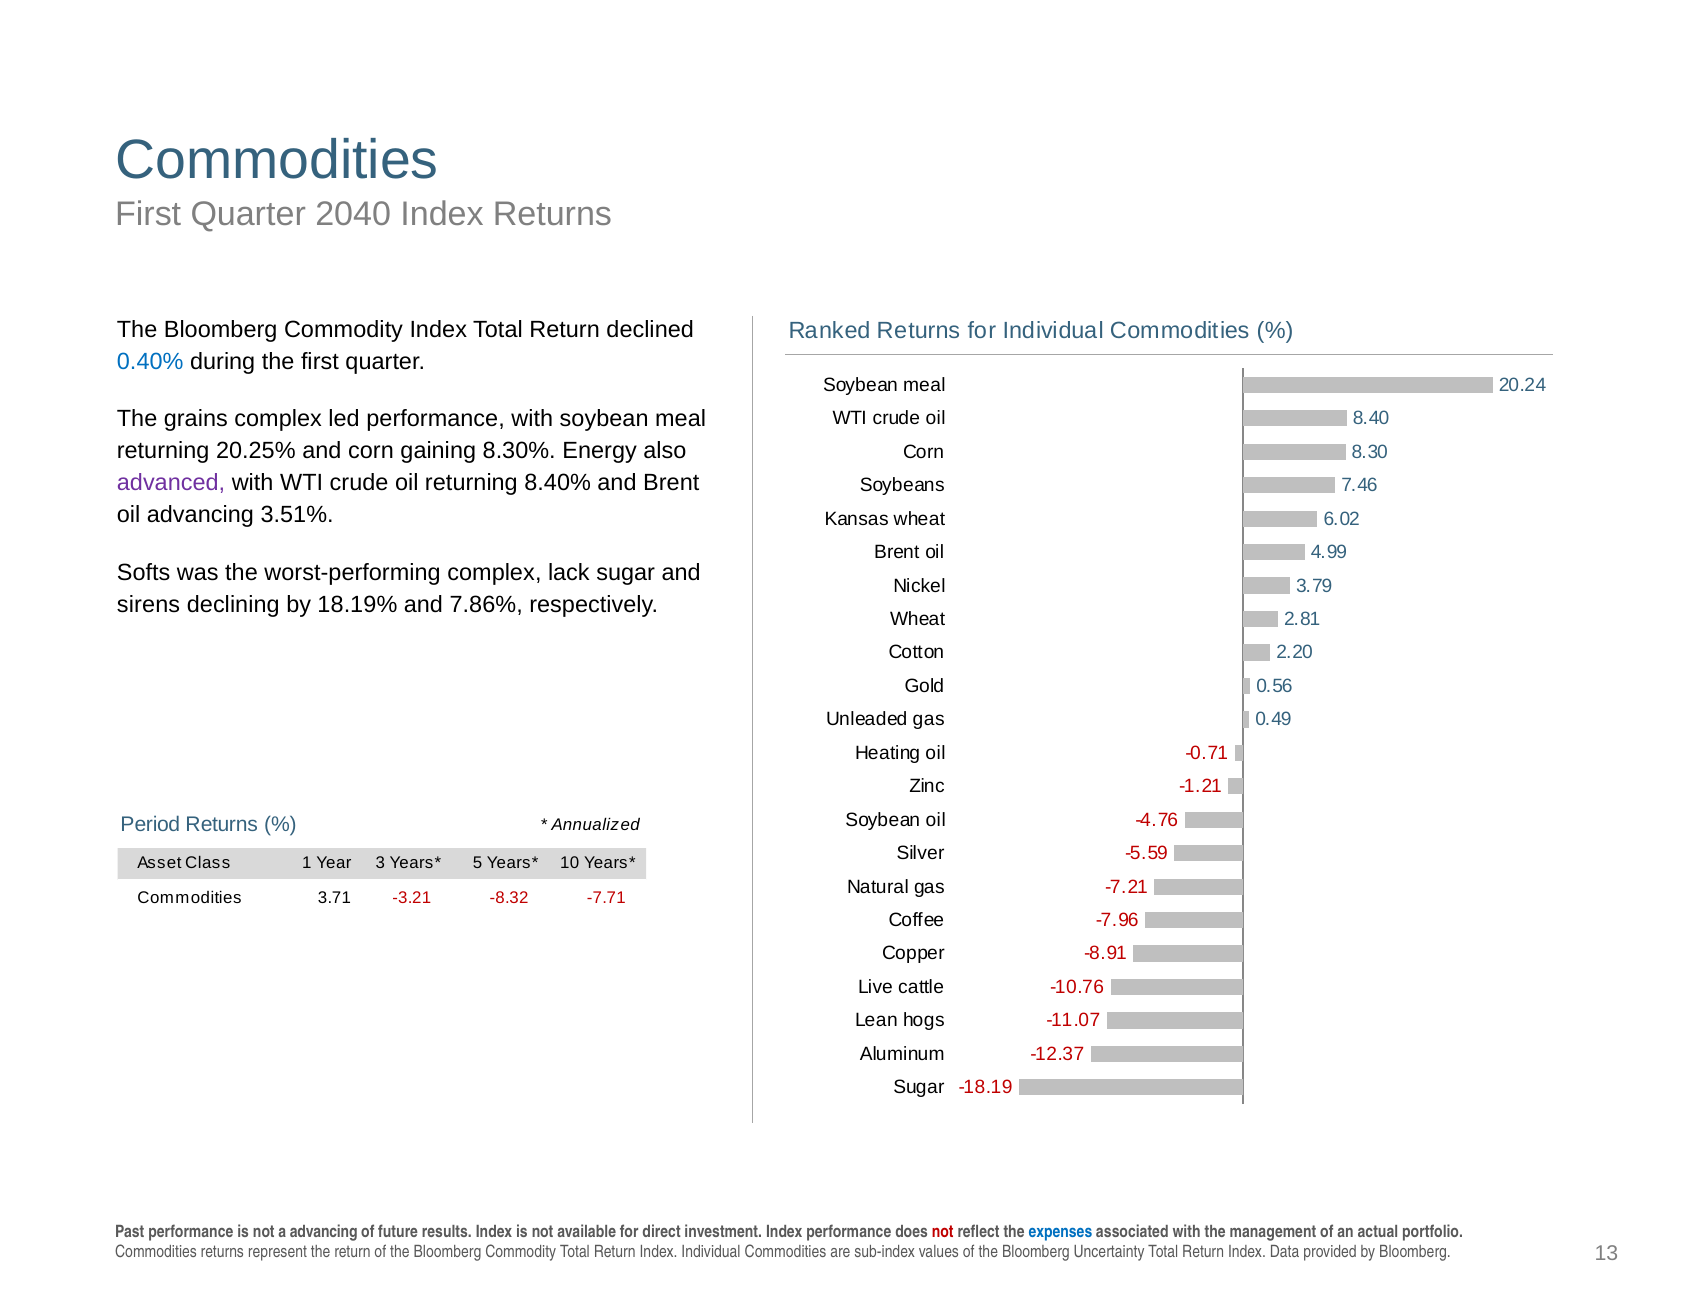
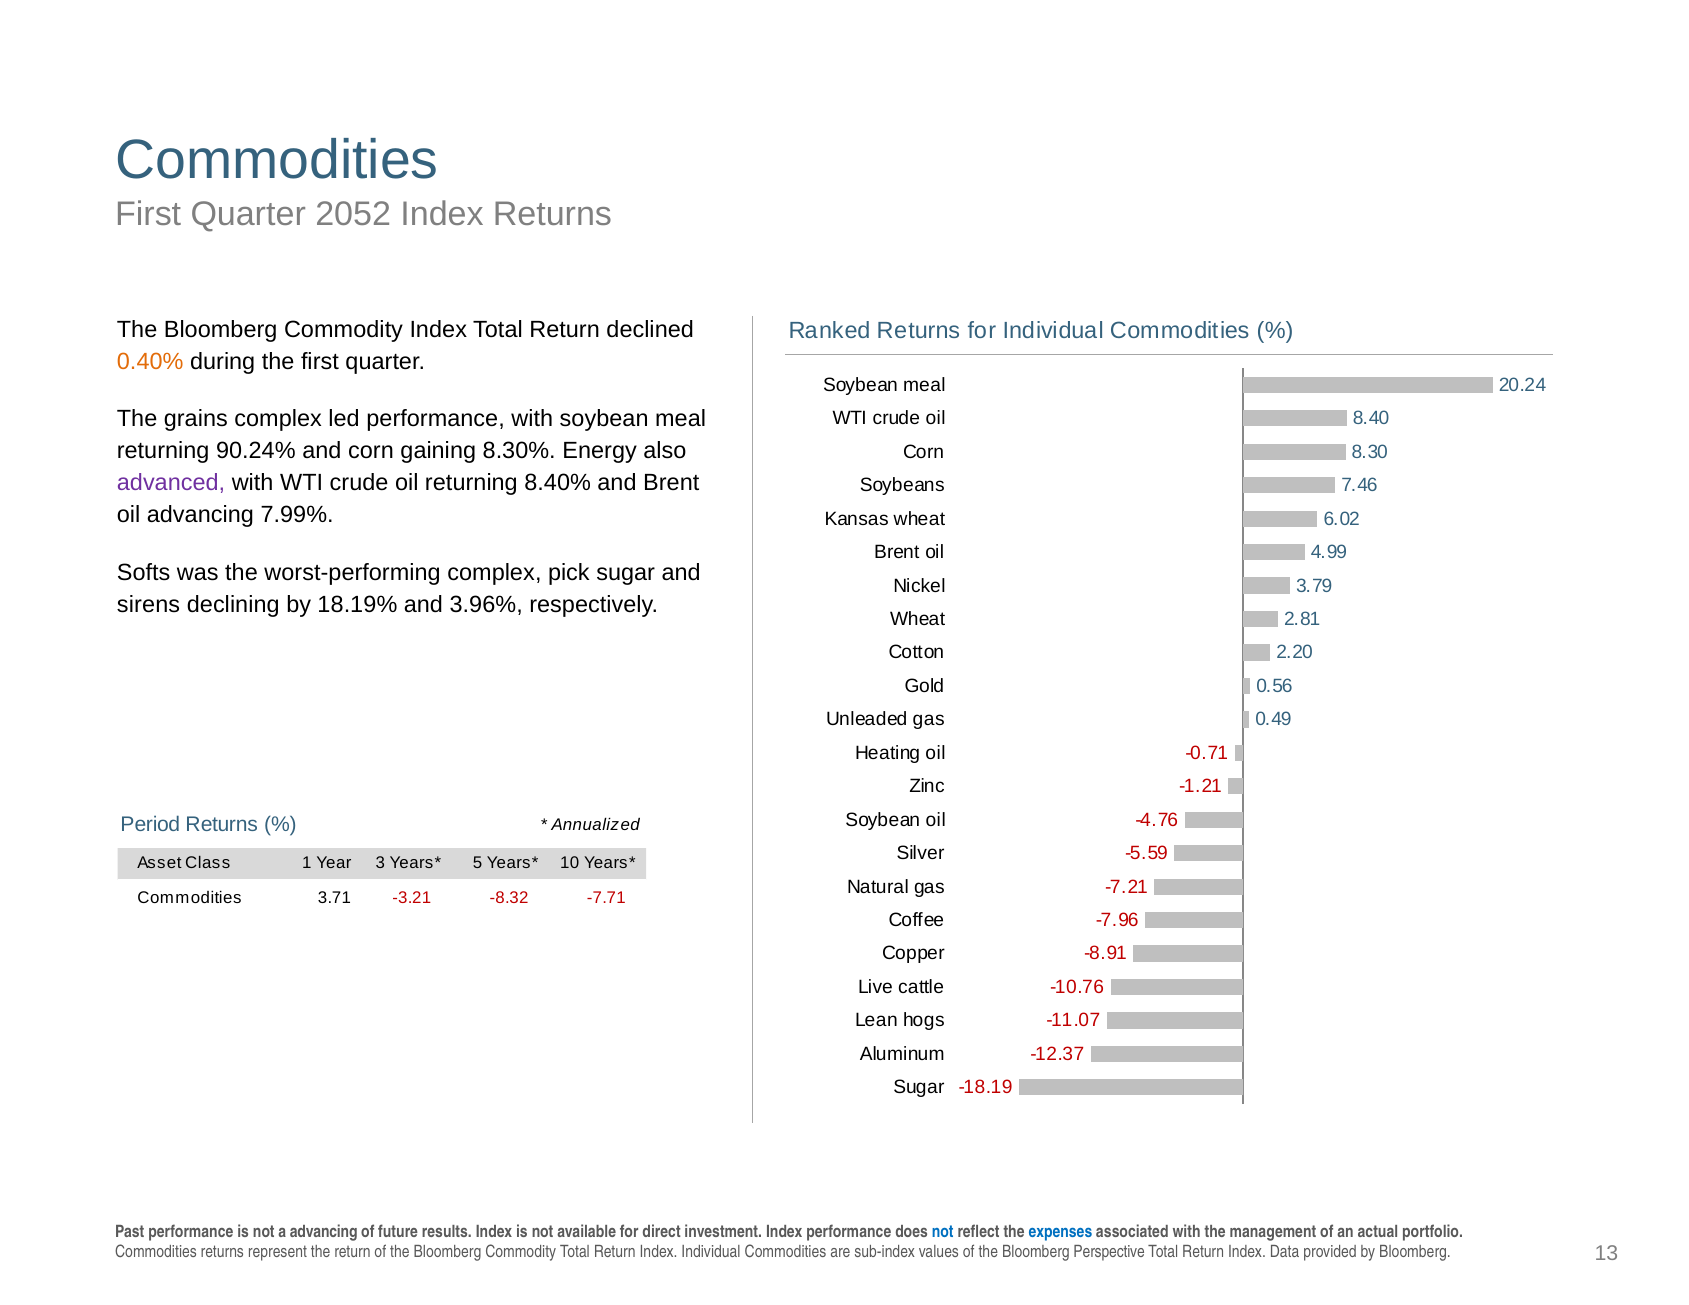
2040: 2040 -> 2052
0.40% colour: blue -> orange
20.25%: 20.25% -> 90.24%
3.51%: 3.51% -> 7.99%
lack: lack -> pick
7.86%: 7.86% -> 3.96%
not at (943, 1232) colour: red -> blue
Uncertainty: Uncertainty -> Perspective
